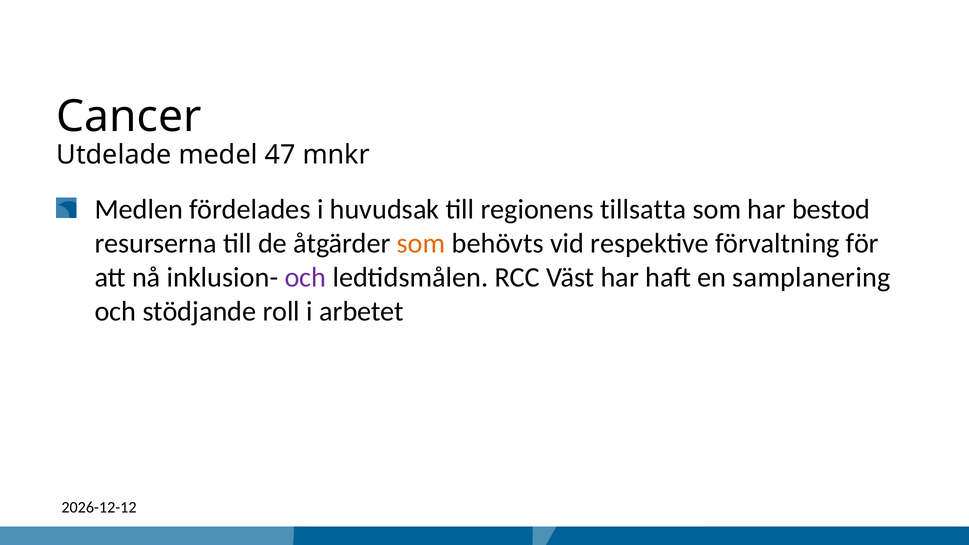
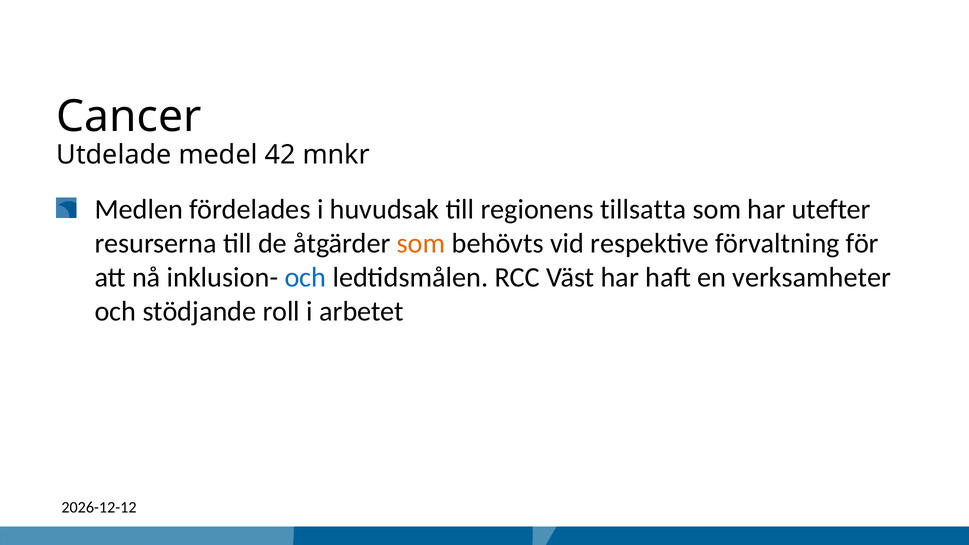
47: 47 -> 42
bestod: bestod -> utefter
och at (305, 278) colour: purple -> blue
samplanering: samplanering -> verksamheter
